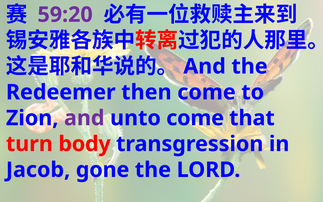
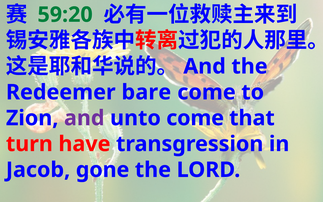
59:20 colour: purple -> green
then: then -> bare
body: body -> have
